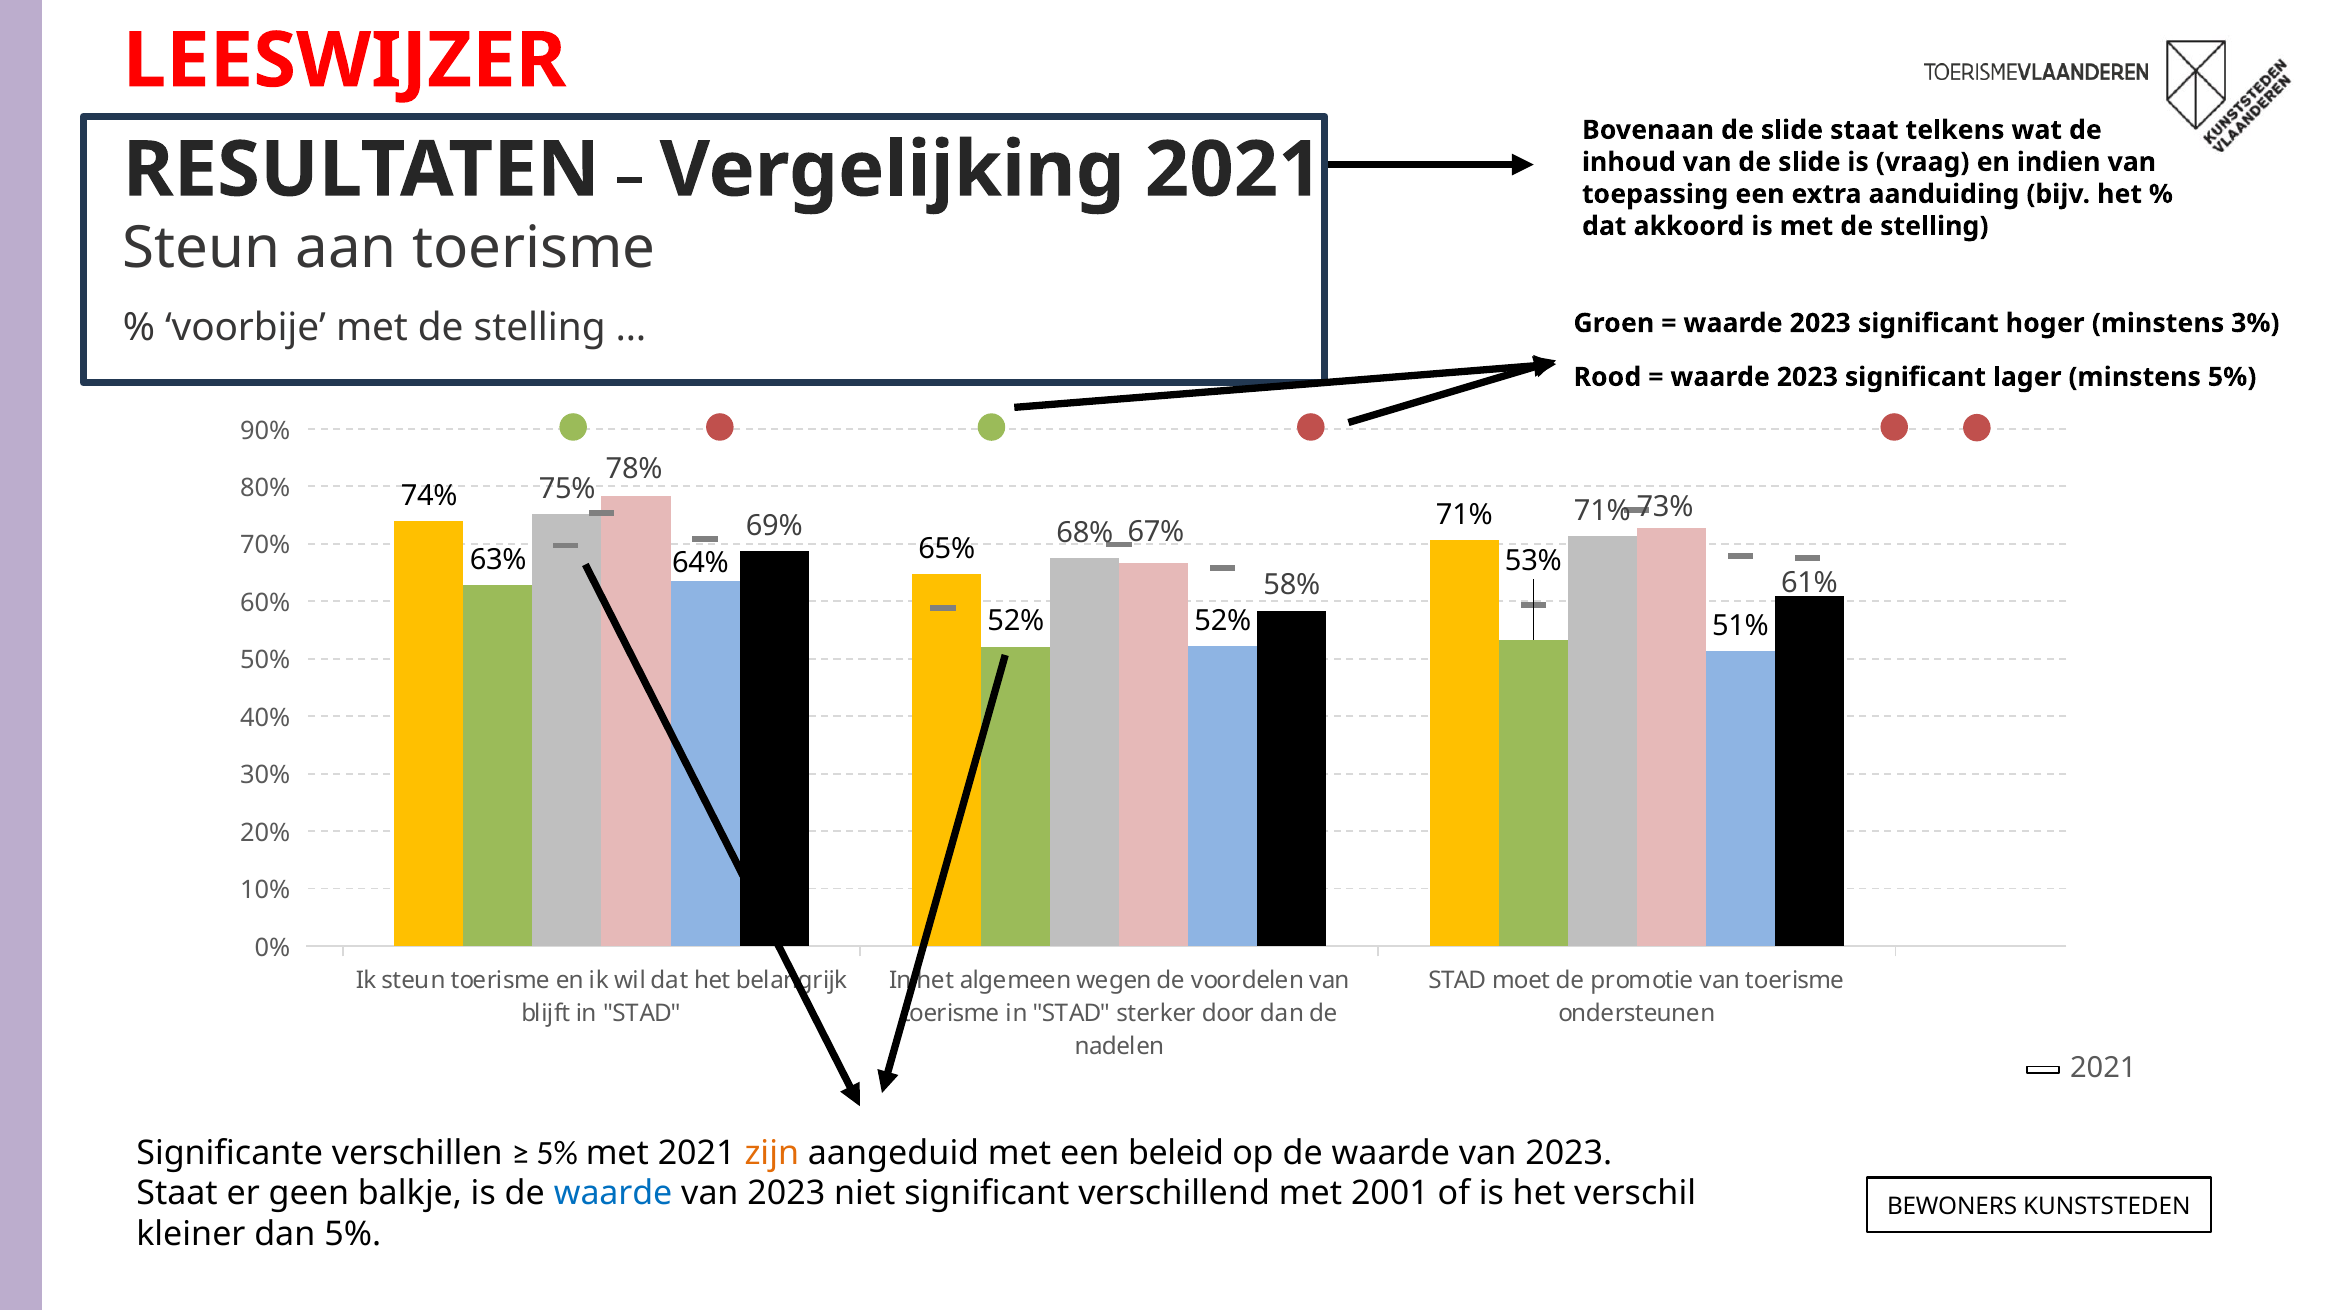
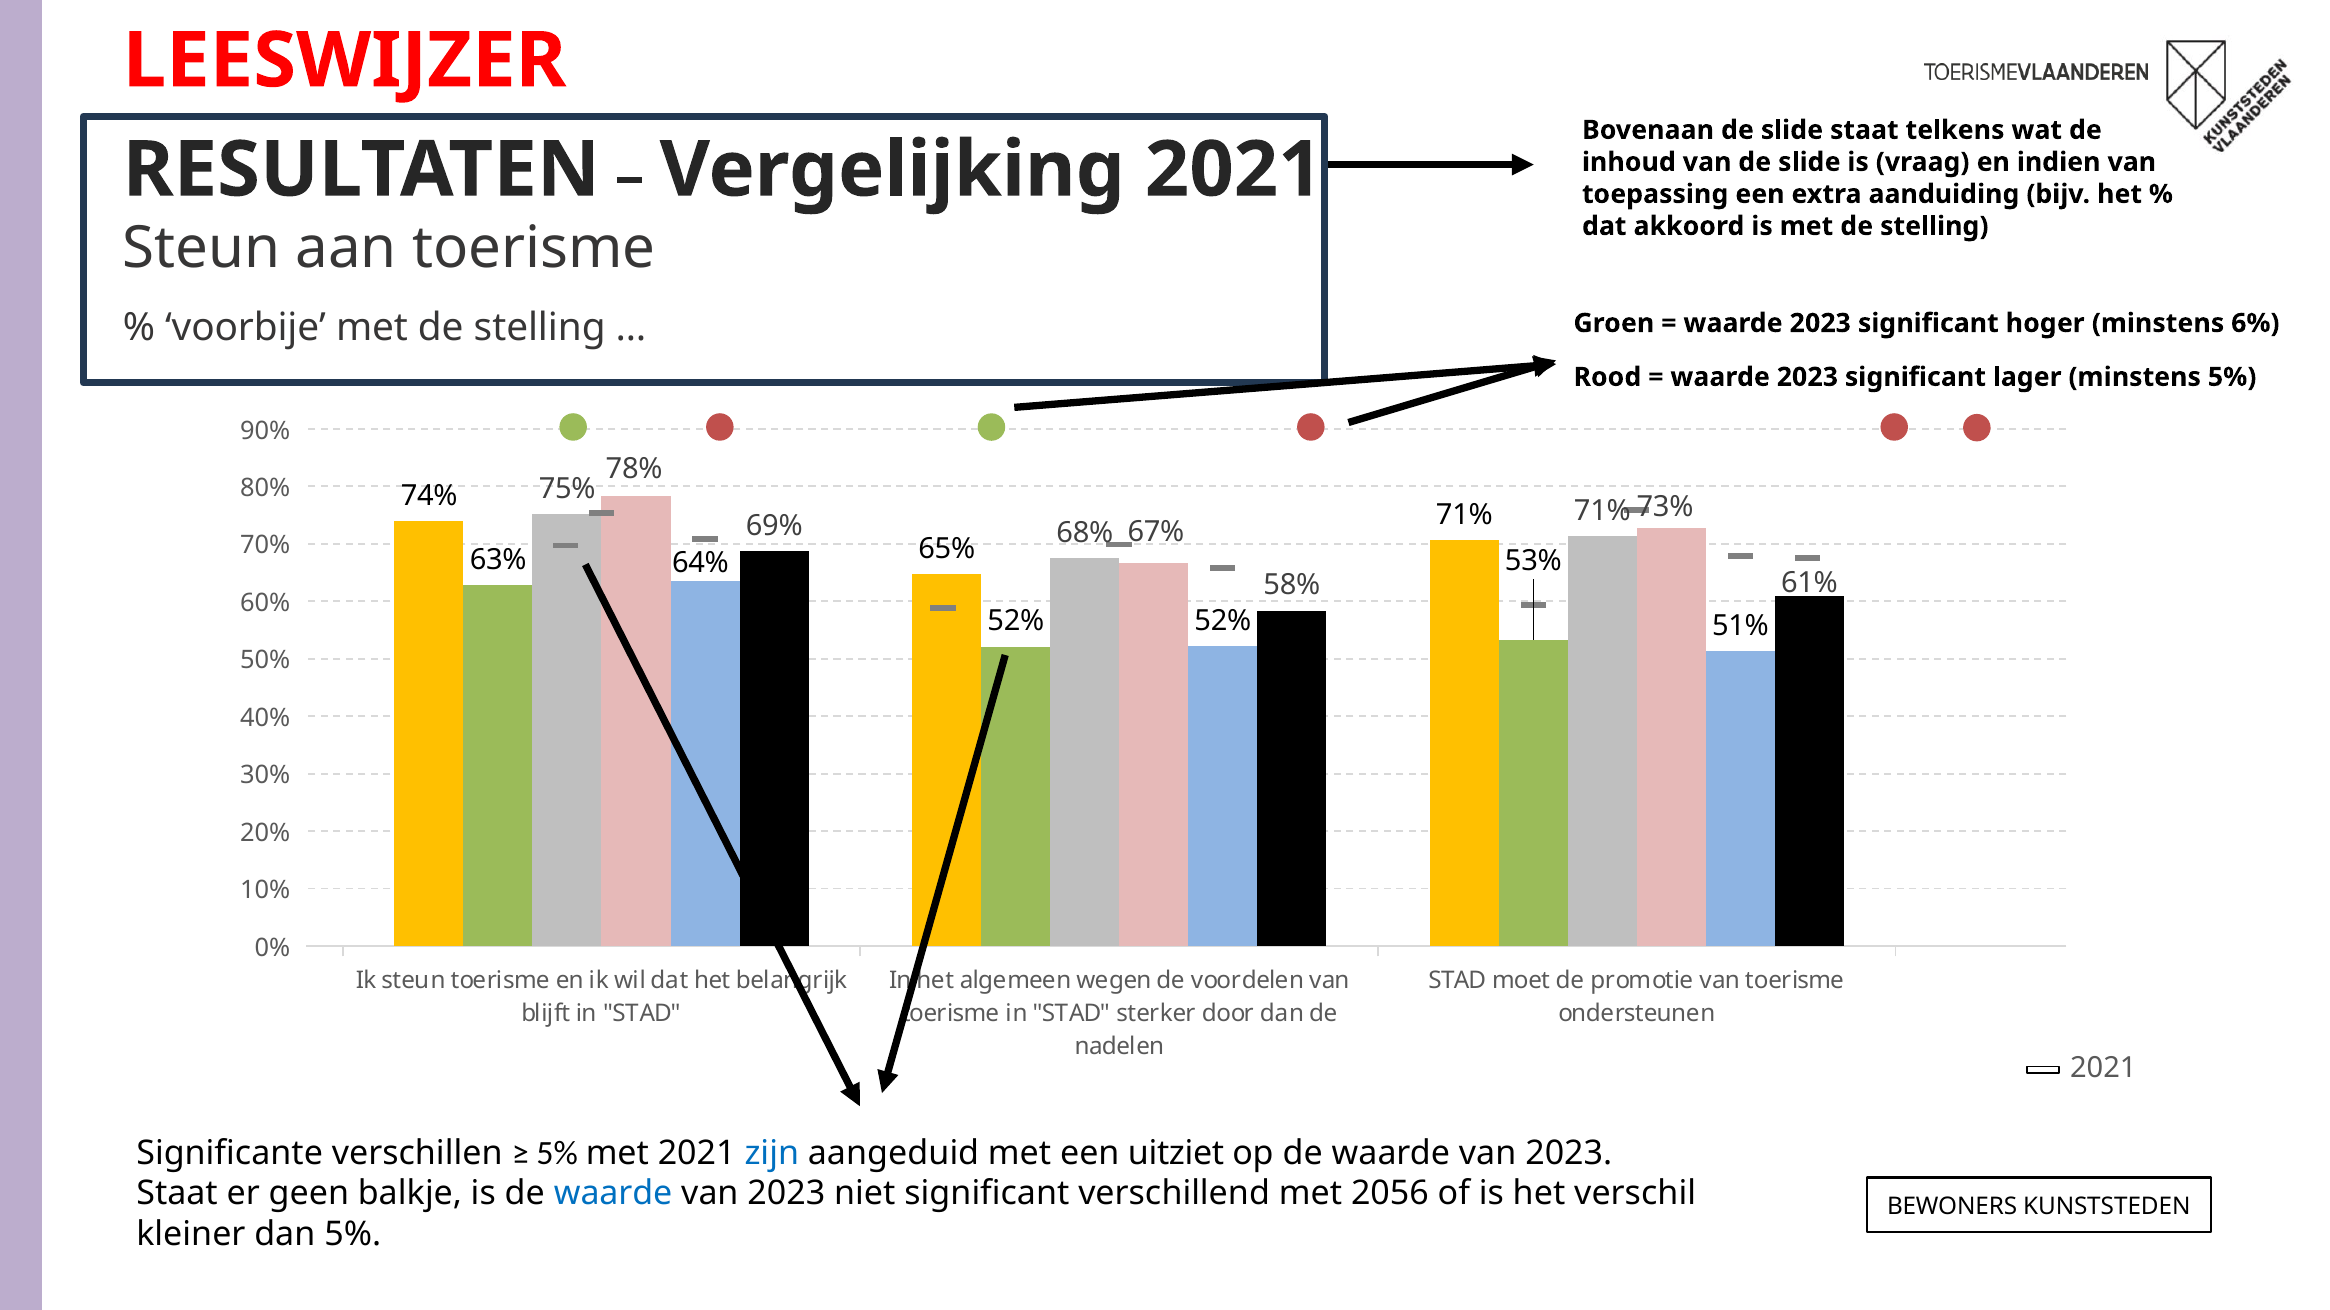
3%: 3% -> 6%
zijn colour: orange -> blue
beleid: beleid -> uitziet
2001: 2001 -> 2056
